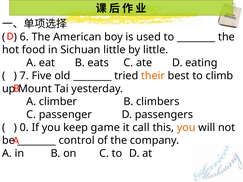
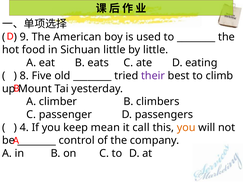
6: 6 -> 9
7: 7 -> 8
their colour: orange -> purple
0: 0 -> 4
game: game -> mean
